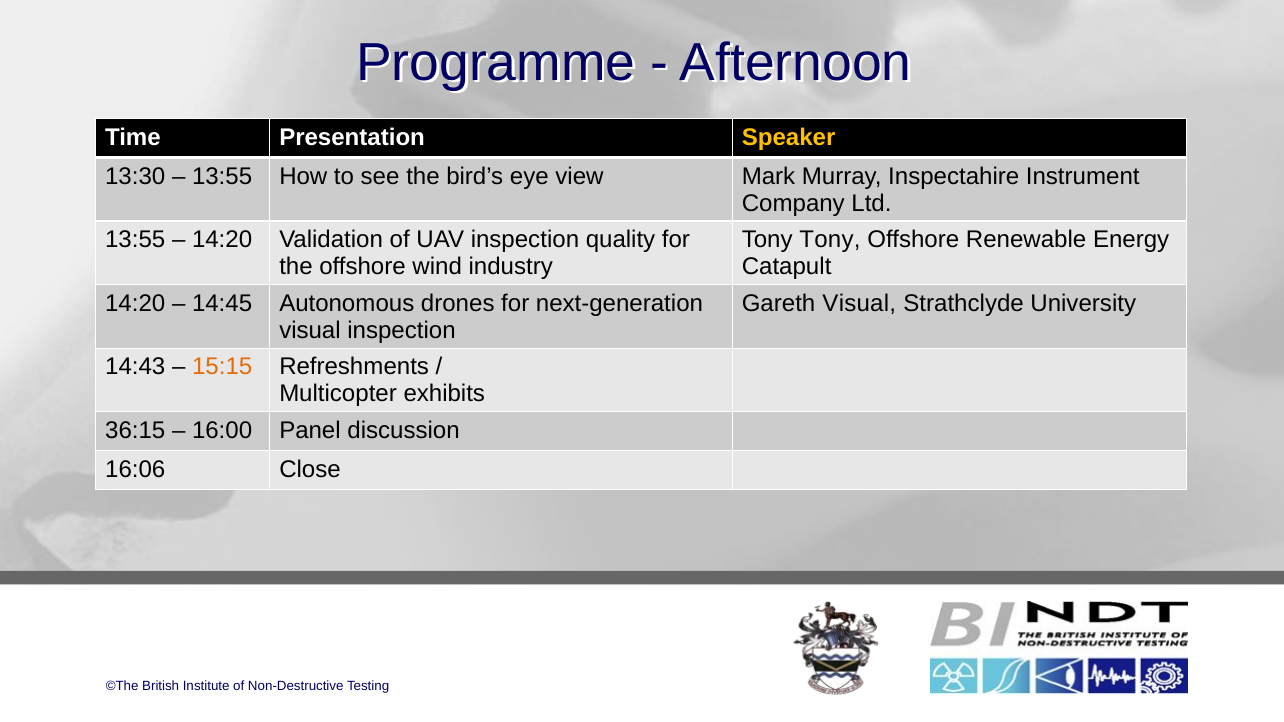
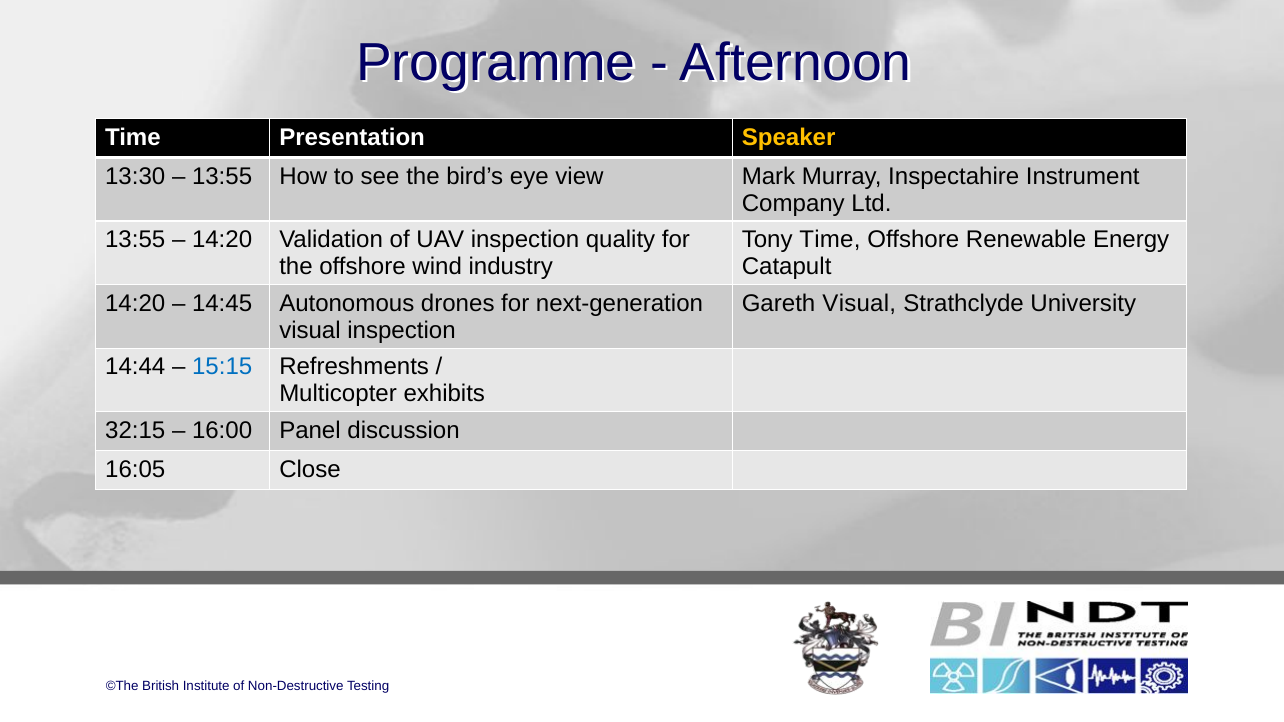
Tony Tony: Tony -> Time
14:43: 14:43 -> 14:44
15:15 colour: orange -> blue
36:15: 36:15 -> 32:15
16:06: 16:06 -> 16:05
